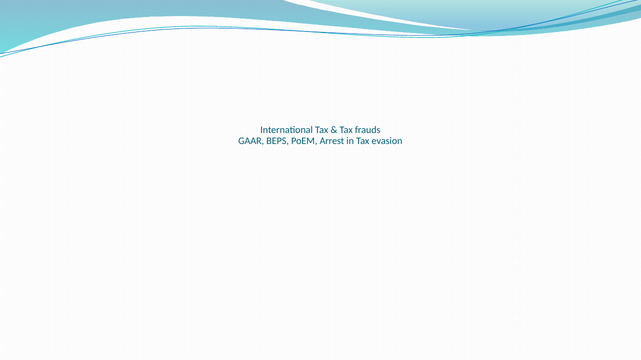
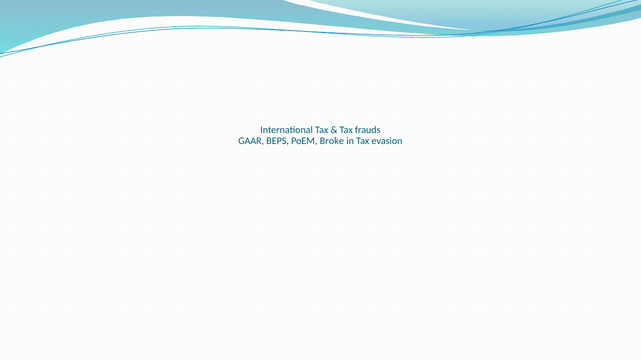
Arrest: Arrest -> Broke
